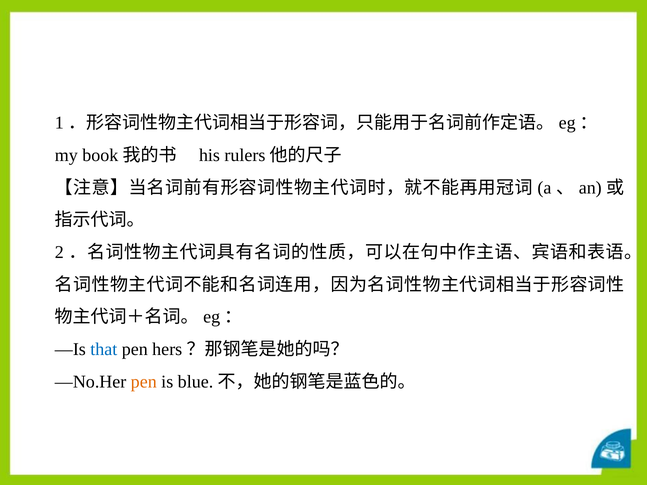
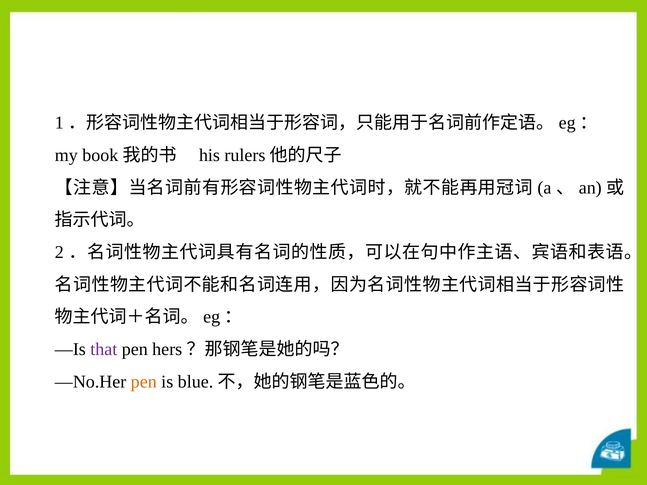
that colour: blue -> purple
